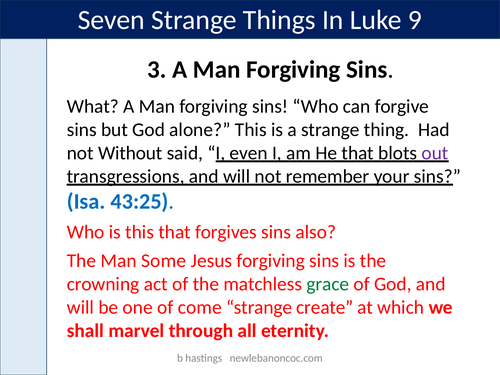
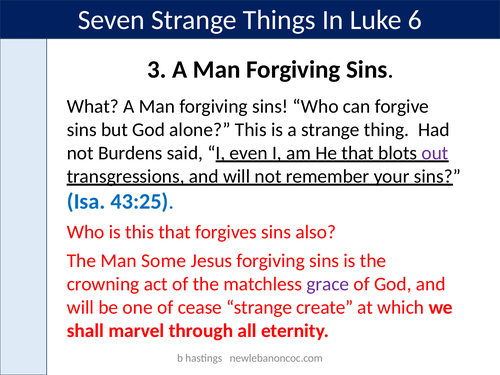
9: 9 -> 6
Without: Without -> Burdens
grace colour: green -> purple
come: come -> cease
